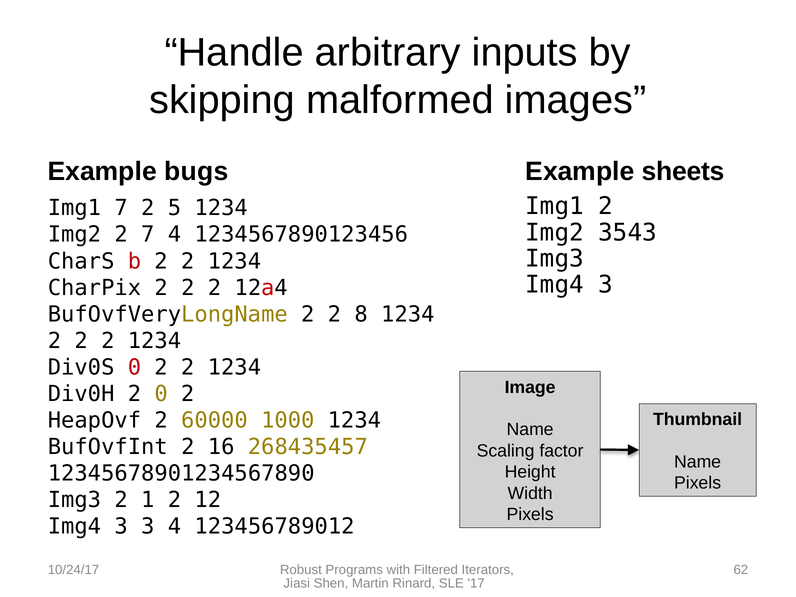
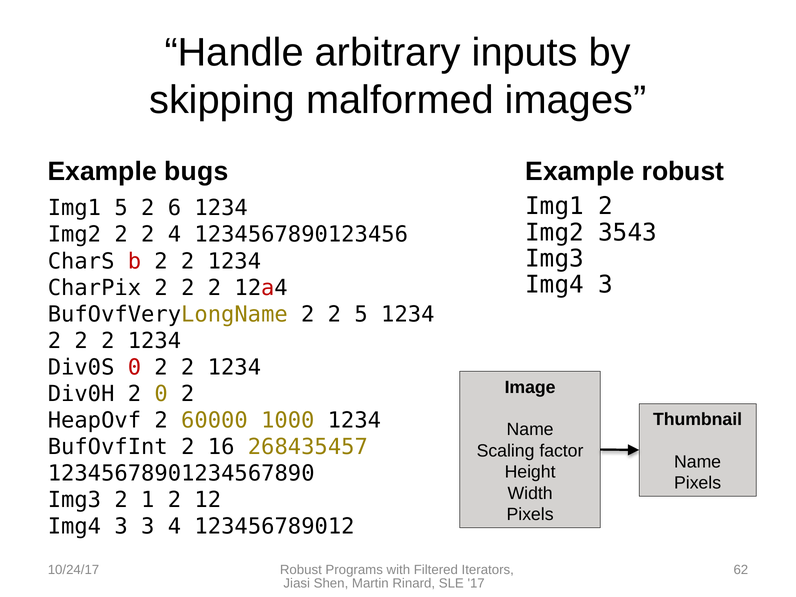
Example sheets: sheets -> robust
Img1 7: 7 -> 5
5: 5 -> 6
Img2 2 7: 7 -> 2
2 8: 8 -> 5
